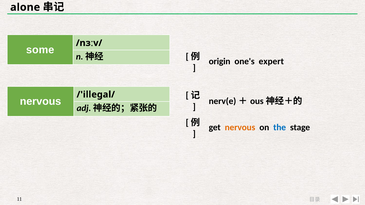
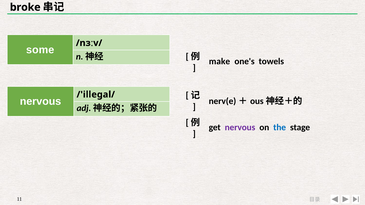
alone: alone -> broke
origin: origin -> make
expert: expert -> towels
nervous at (240, 127) colour: orange -> purple
